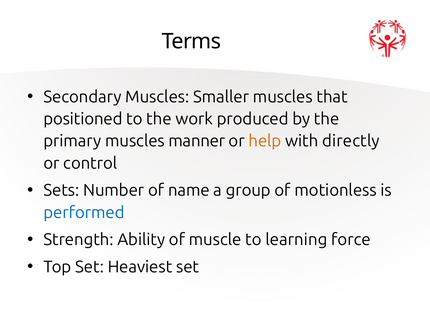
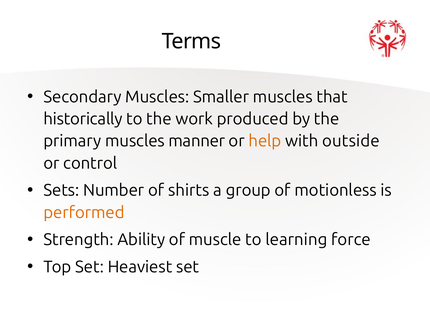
positioned: positioned -> historically
directly: directly -> outside
name: name -> shirts
performed colour: blue -> orange
